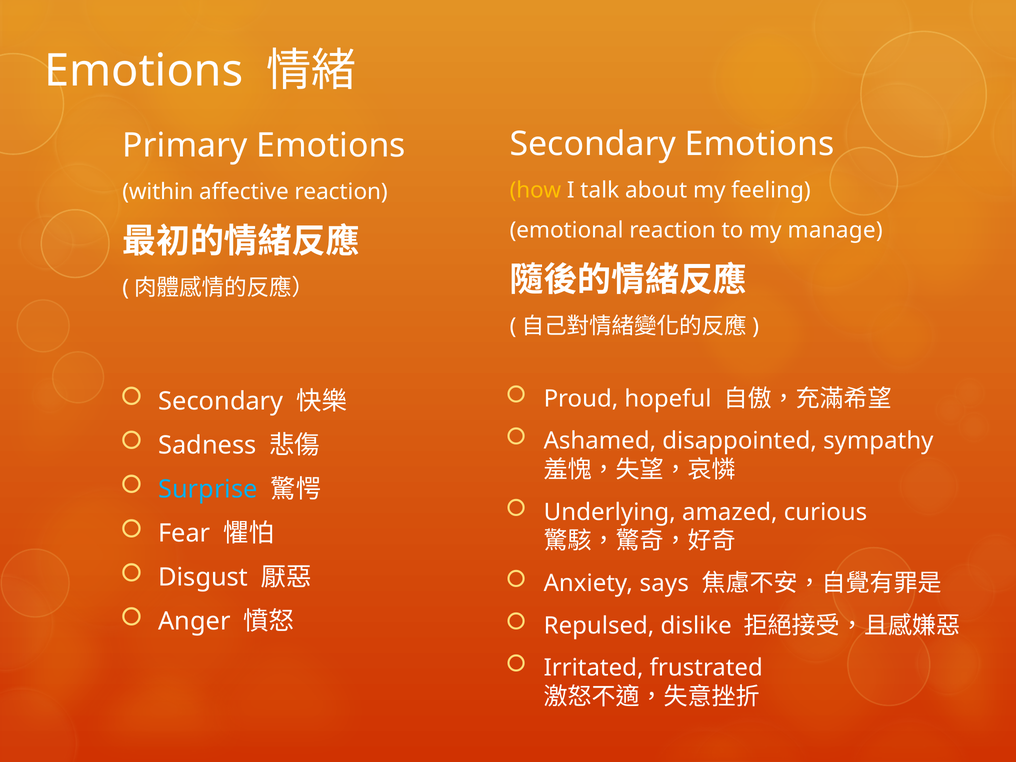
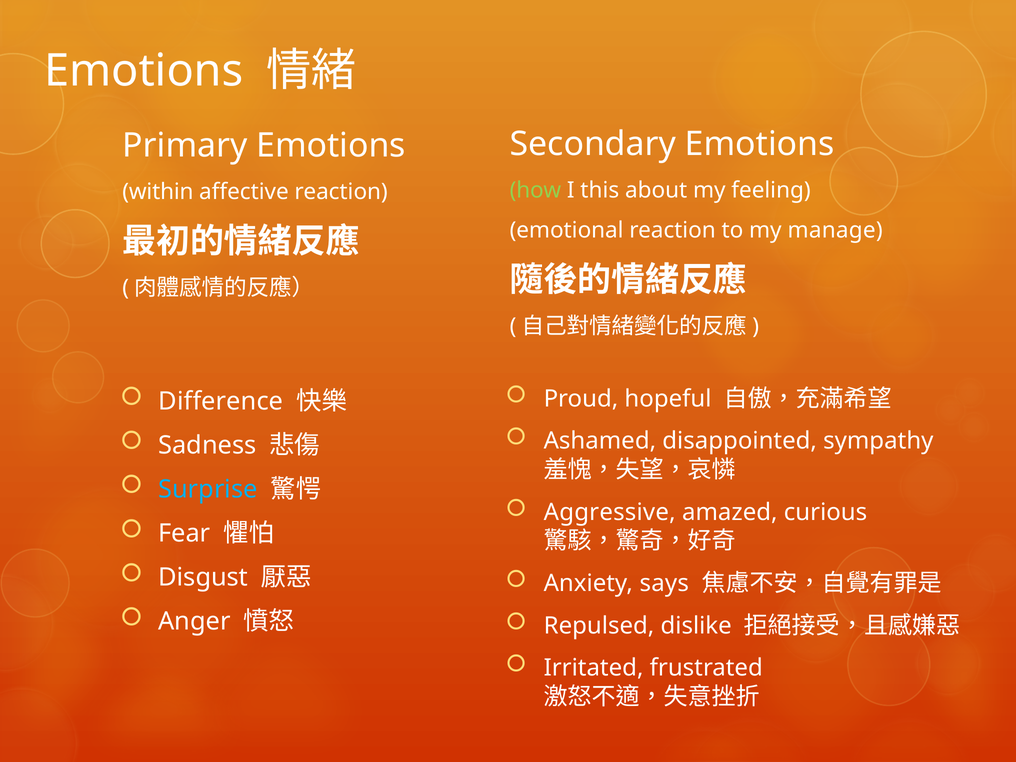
how colour: yellow -> light green
talk: talk -> this
Secondary at (221, 401): Secondary -> Difference
Underlying: Underlying -> Aggressive
